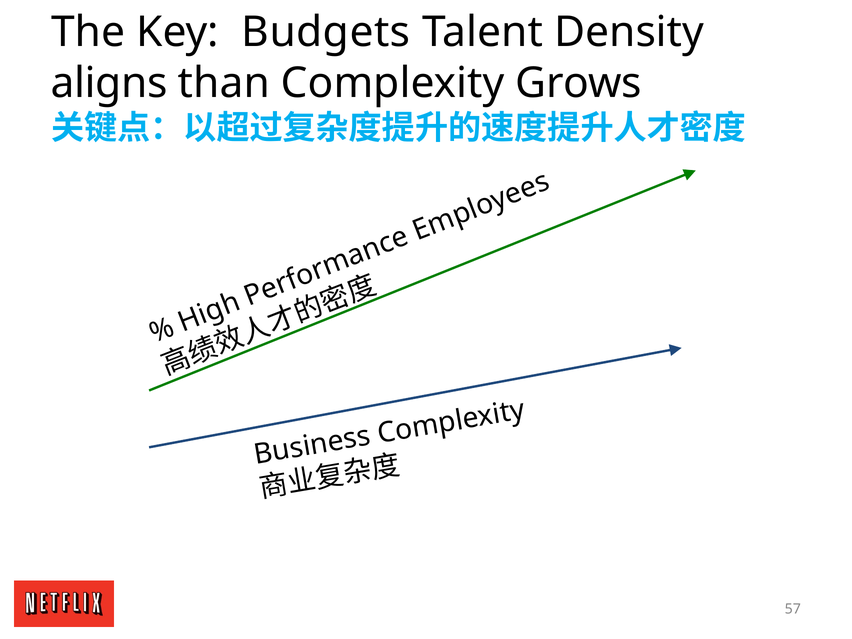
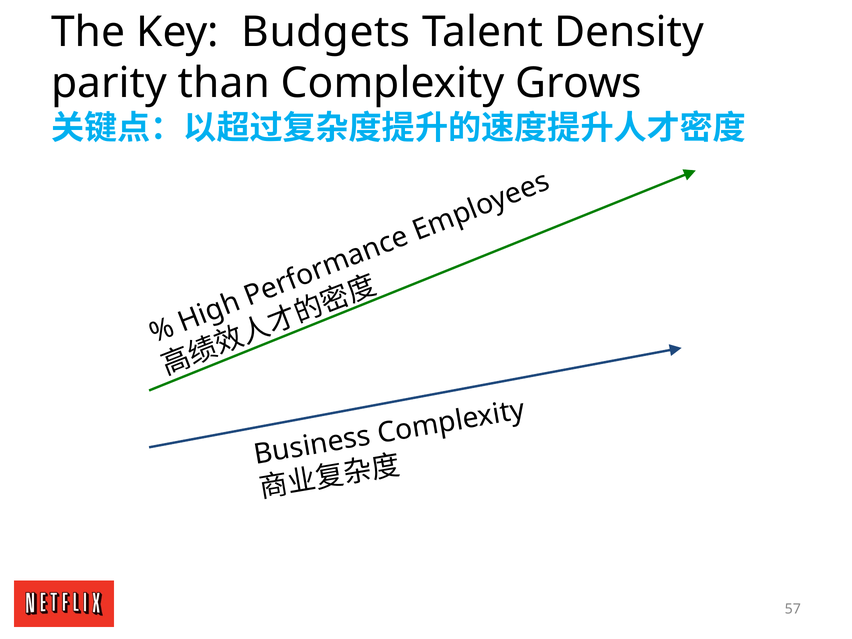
aligns: aligns -> parity
